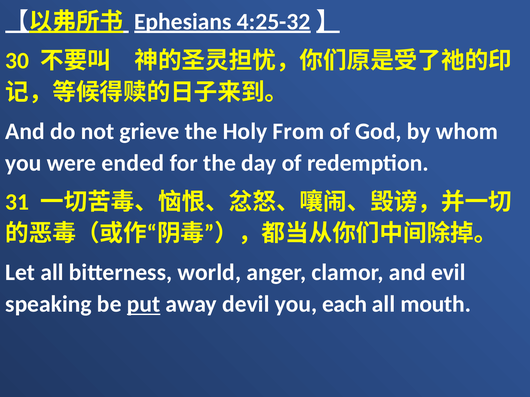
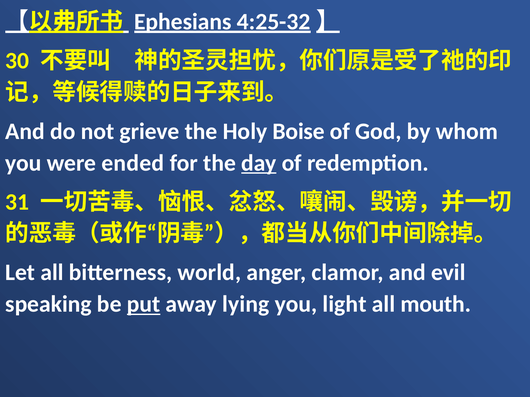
From: From -> Boise
day underline: none -> present
devil: devil -> lying
each: each -> light
